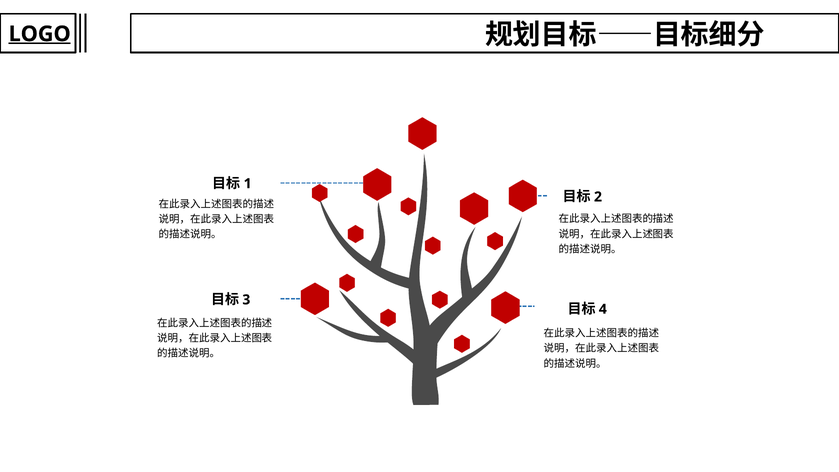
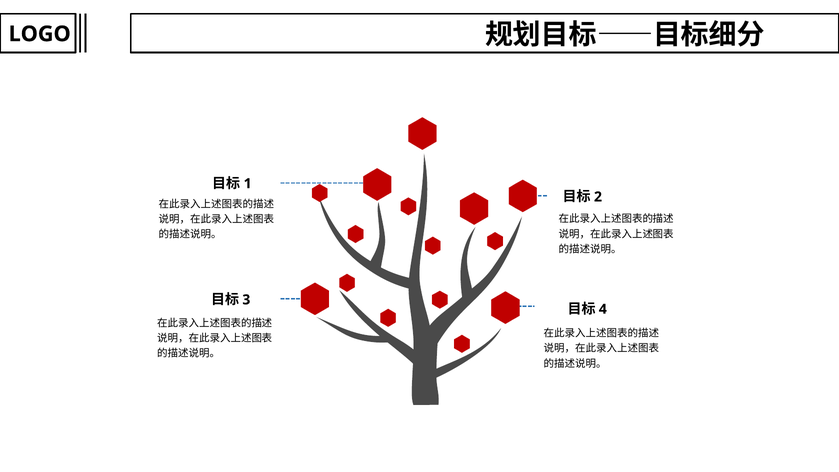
LOGO underline: present -> none
